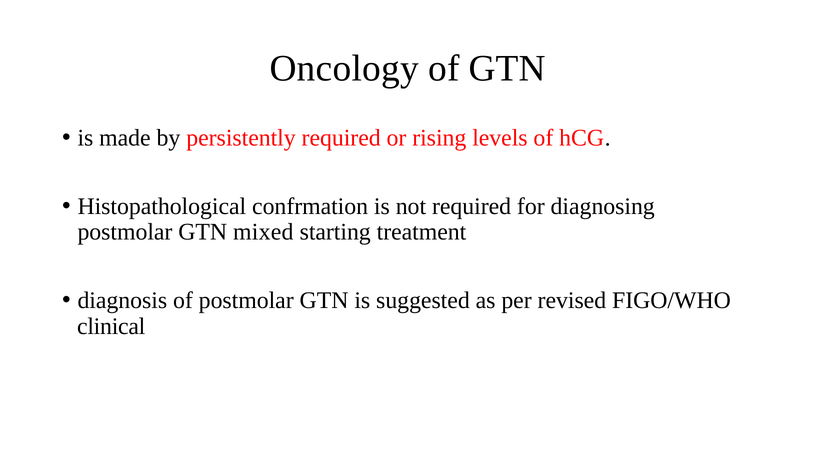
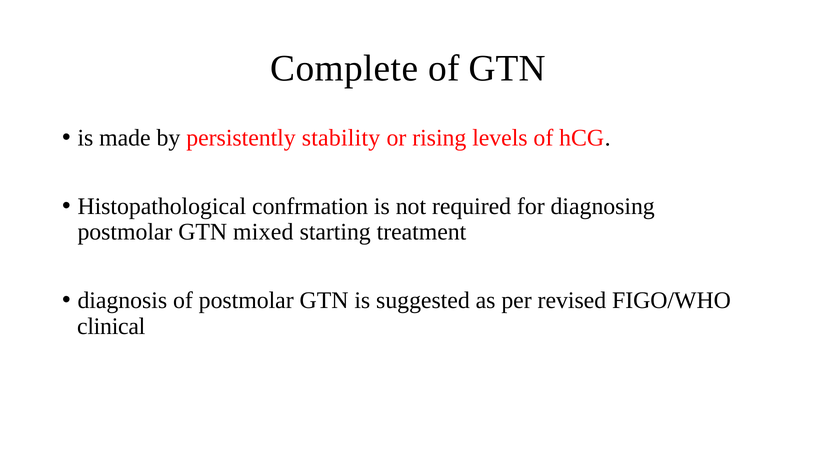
Oncology: Oncology -> Complete
persistently required: required -> stability
